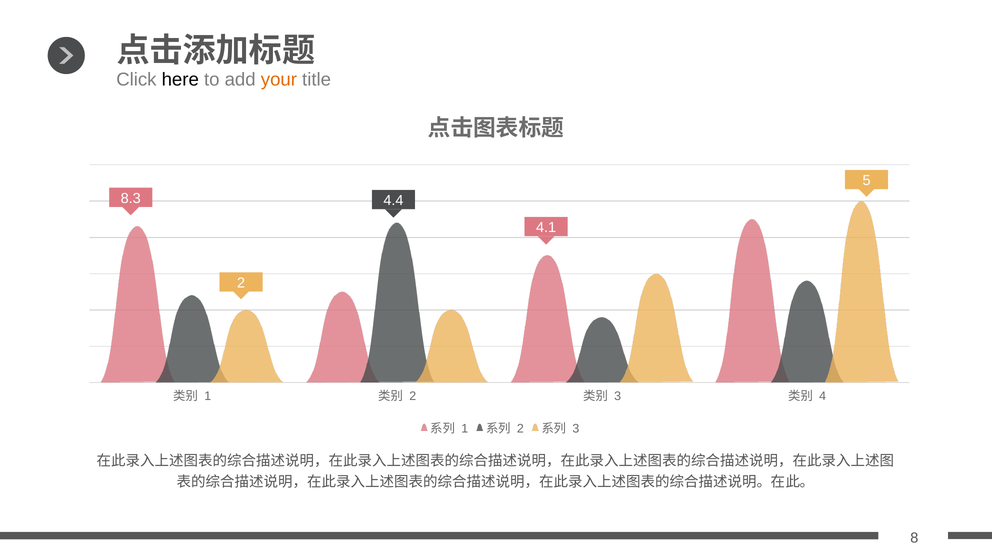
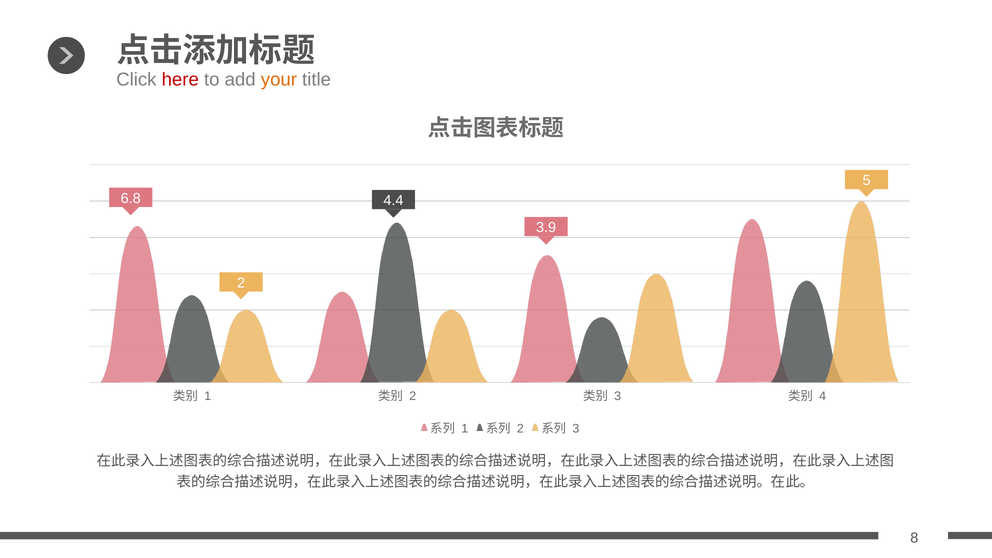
here colour: black -> red
8.3: 8.3 -> 6.8
4.1: 4.1 -> 3.9
